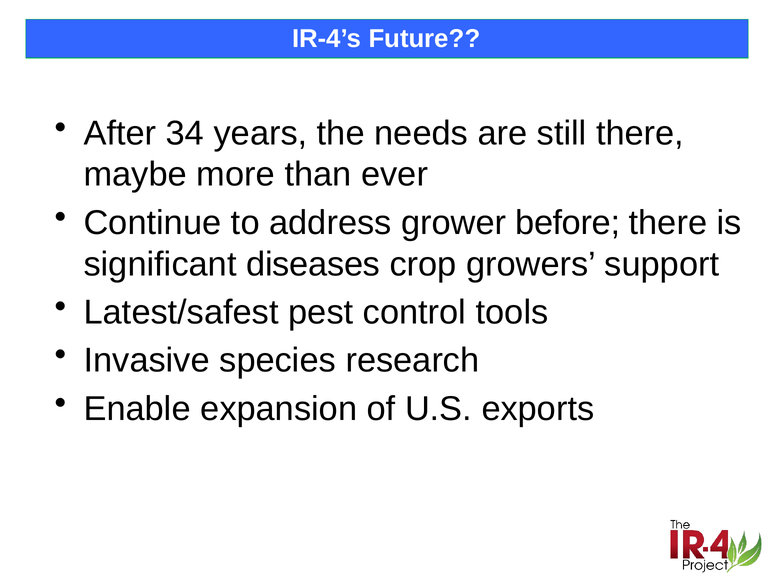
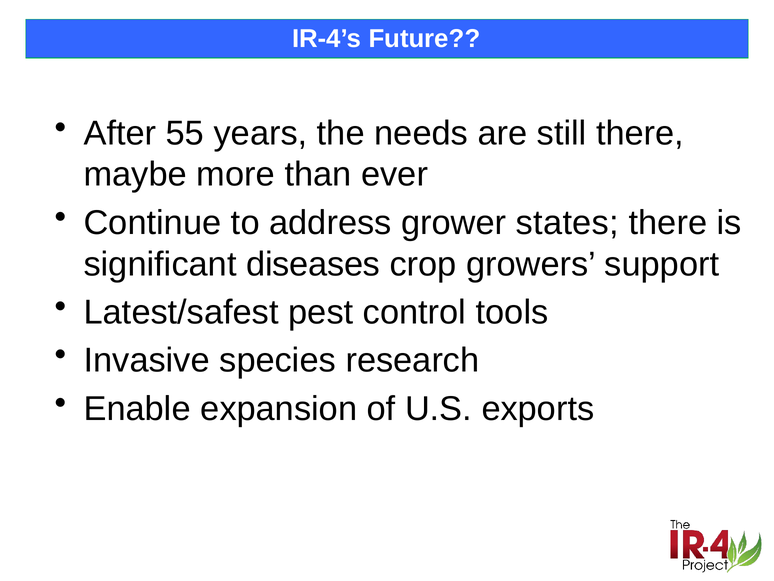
34: 34 -> 55
before: before -> states
